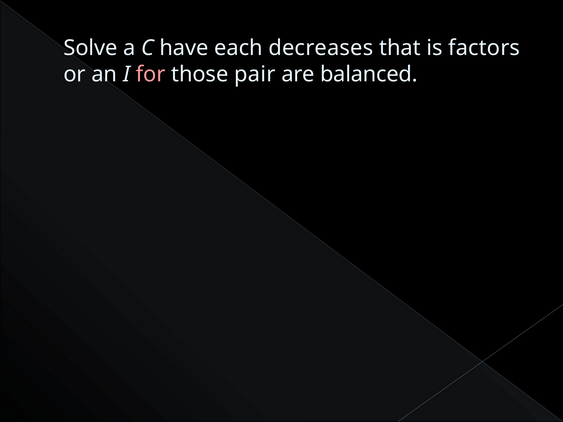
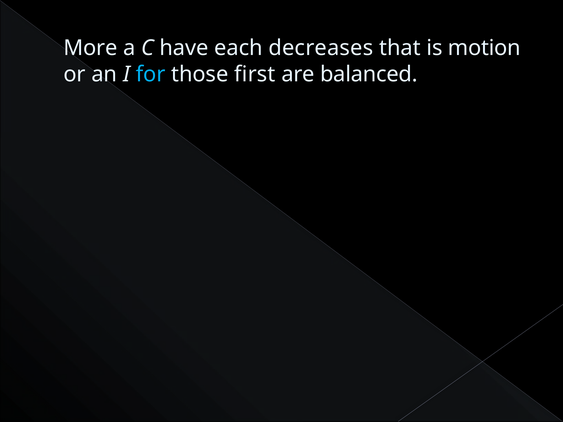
Solve: Solve -> More
factors: factors -> motion
for colour: pink -> light blue
pair: pair -> first
